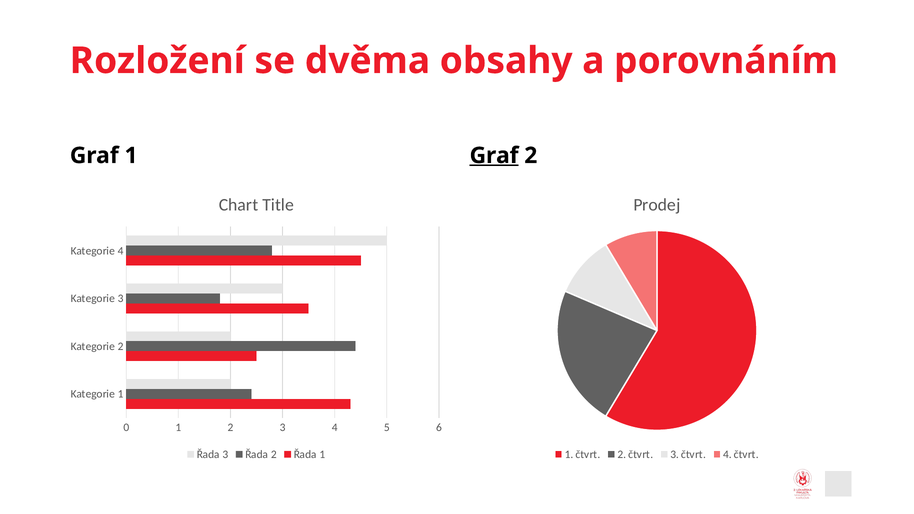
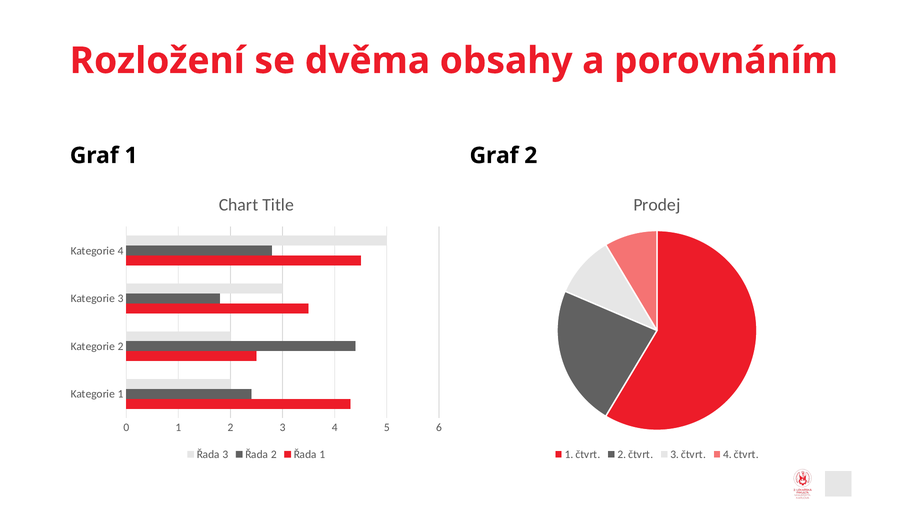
Graf at (494, 156) underline: present -> none
